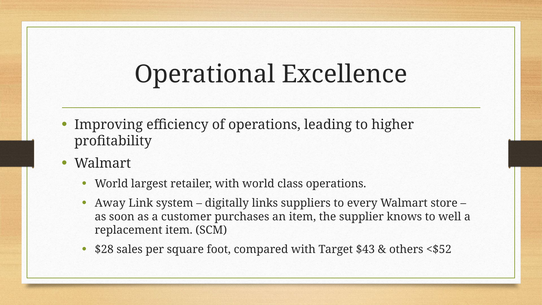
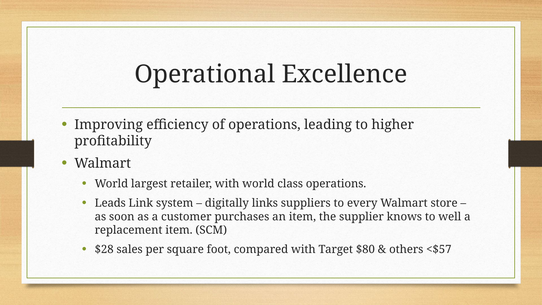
Away: Away -> Leads
$43: $43 -> $80
<$52: <$52 -> <$57
